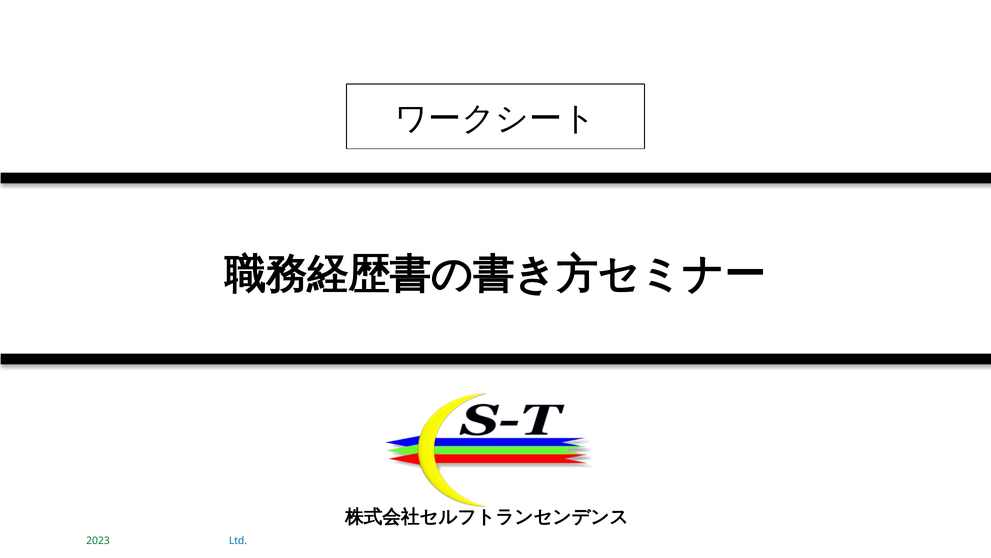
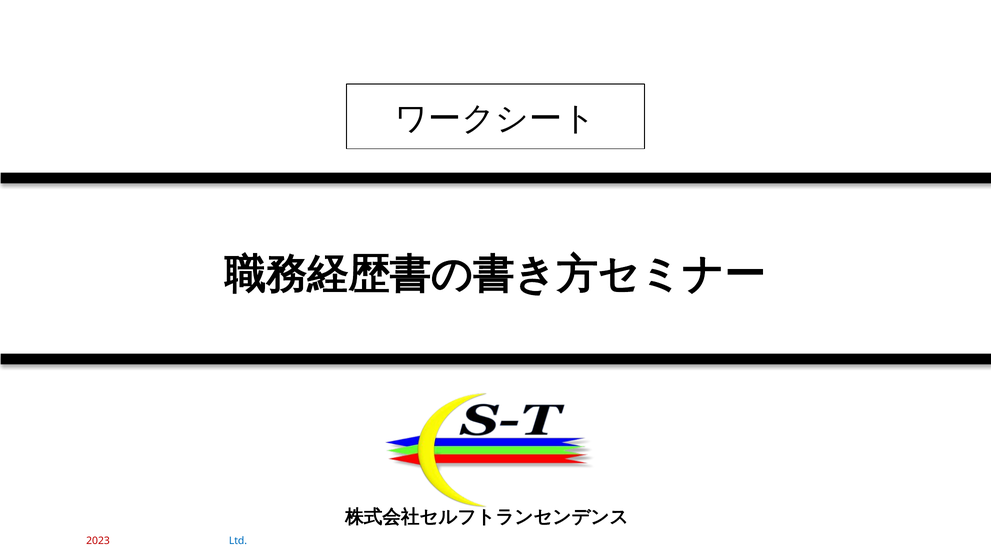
2023 colour: green -> red
